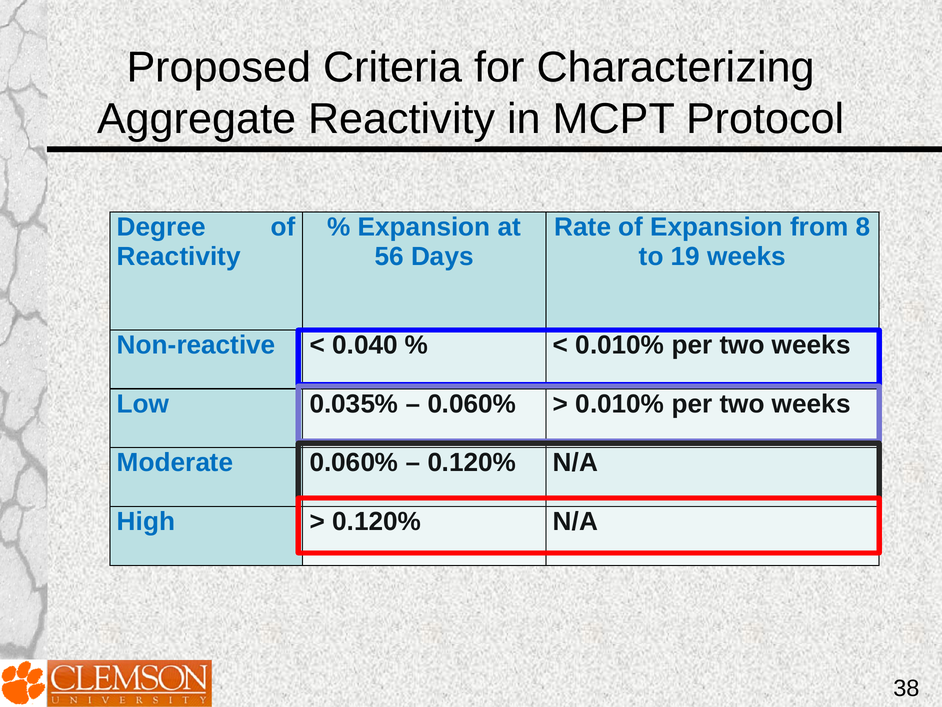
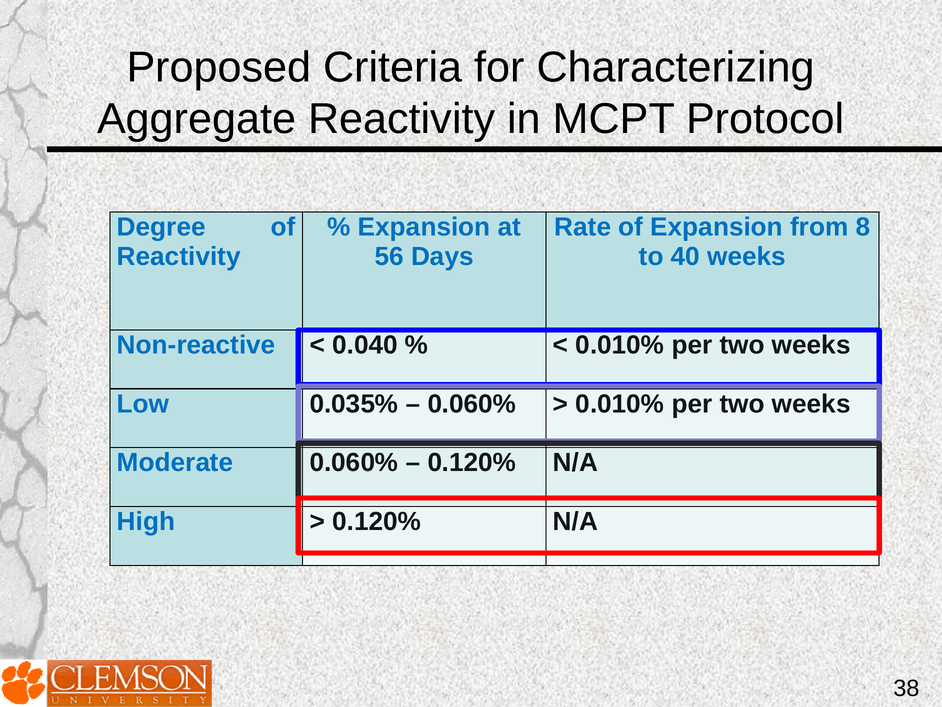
19: 19 -> 40
